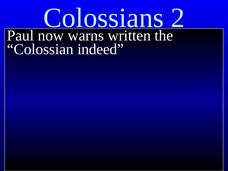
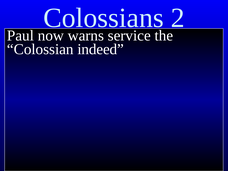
written: written -> service
